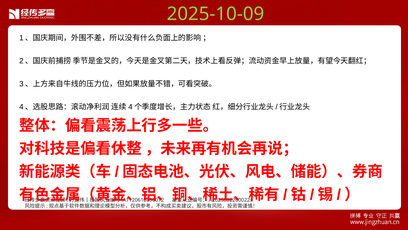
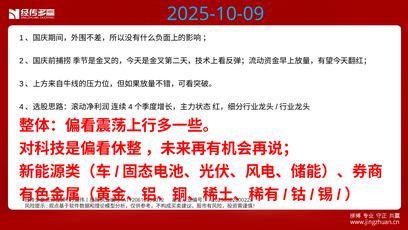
2025-10-09 colour: light green -> light blue
